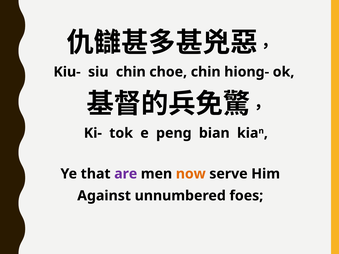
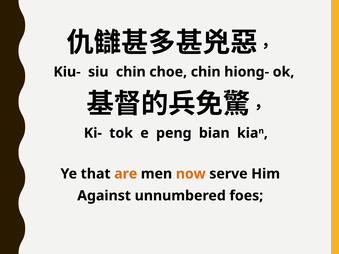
are colour: purple -> orange
